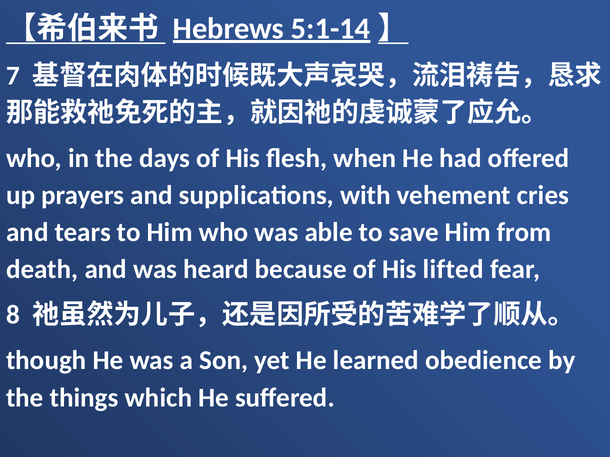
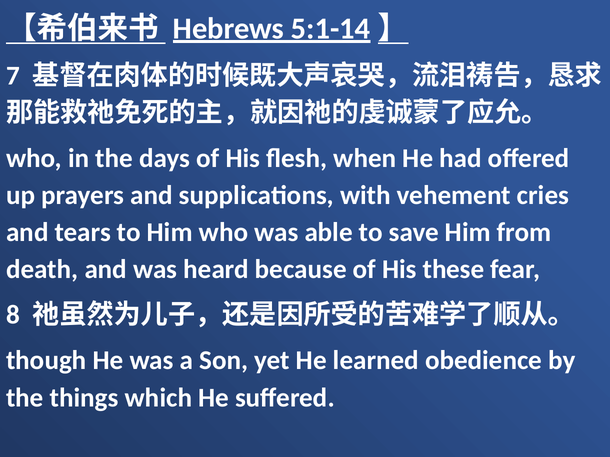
lifted: lifted -> these
